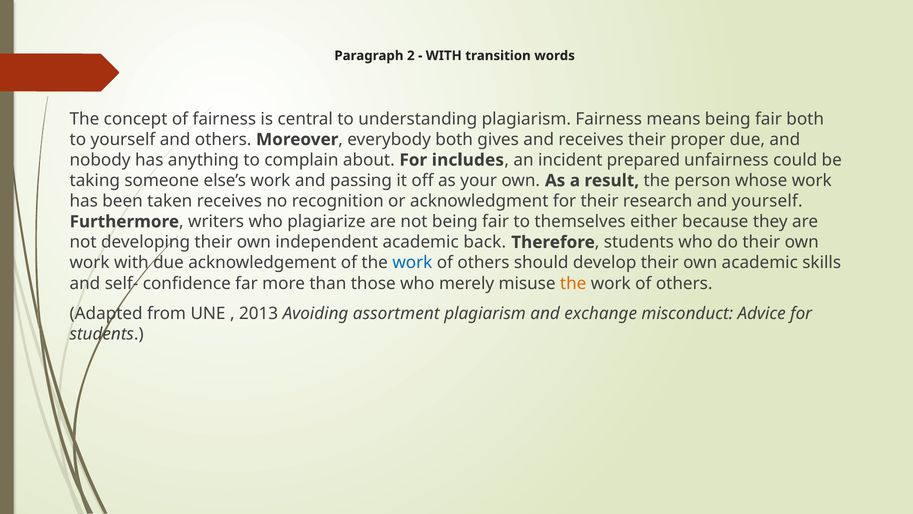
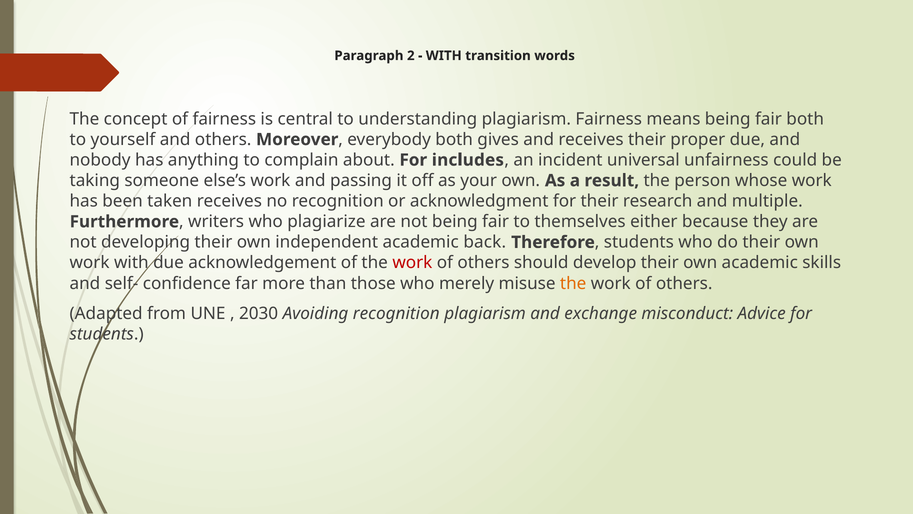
prepared: prepared -> universal
and yourself: yourself -> multiple
work at (412, 263) colour: blue -> red
2013: 2013 -> 2030
Avoiding assortment: assortment -> recognition
